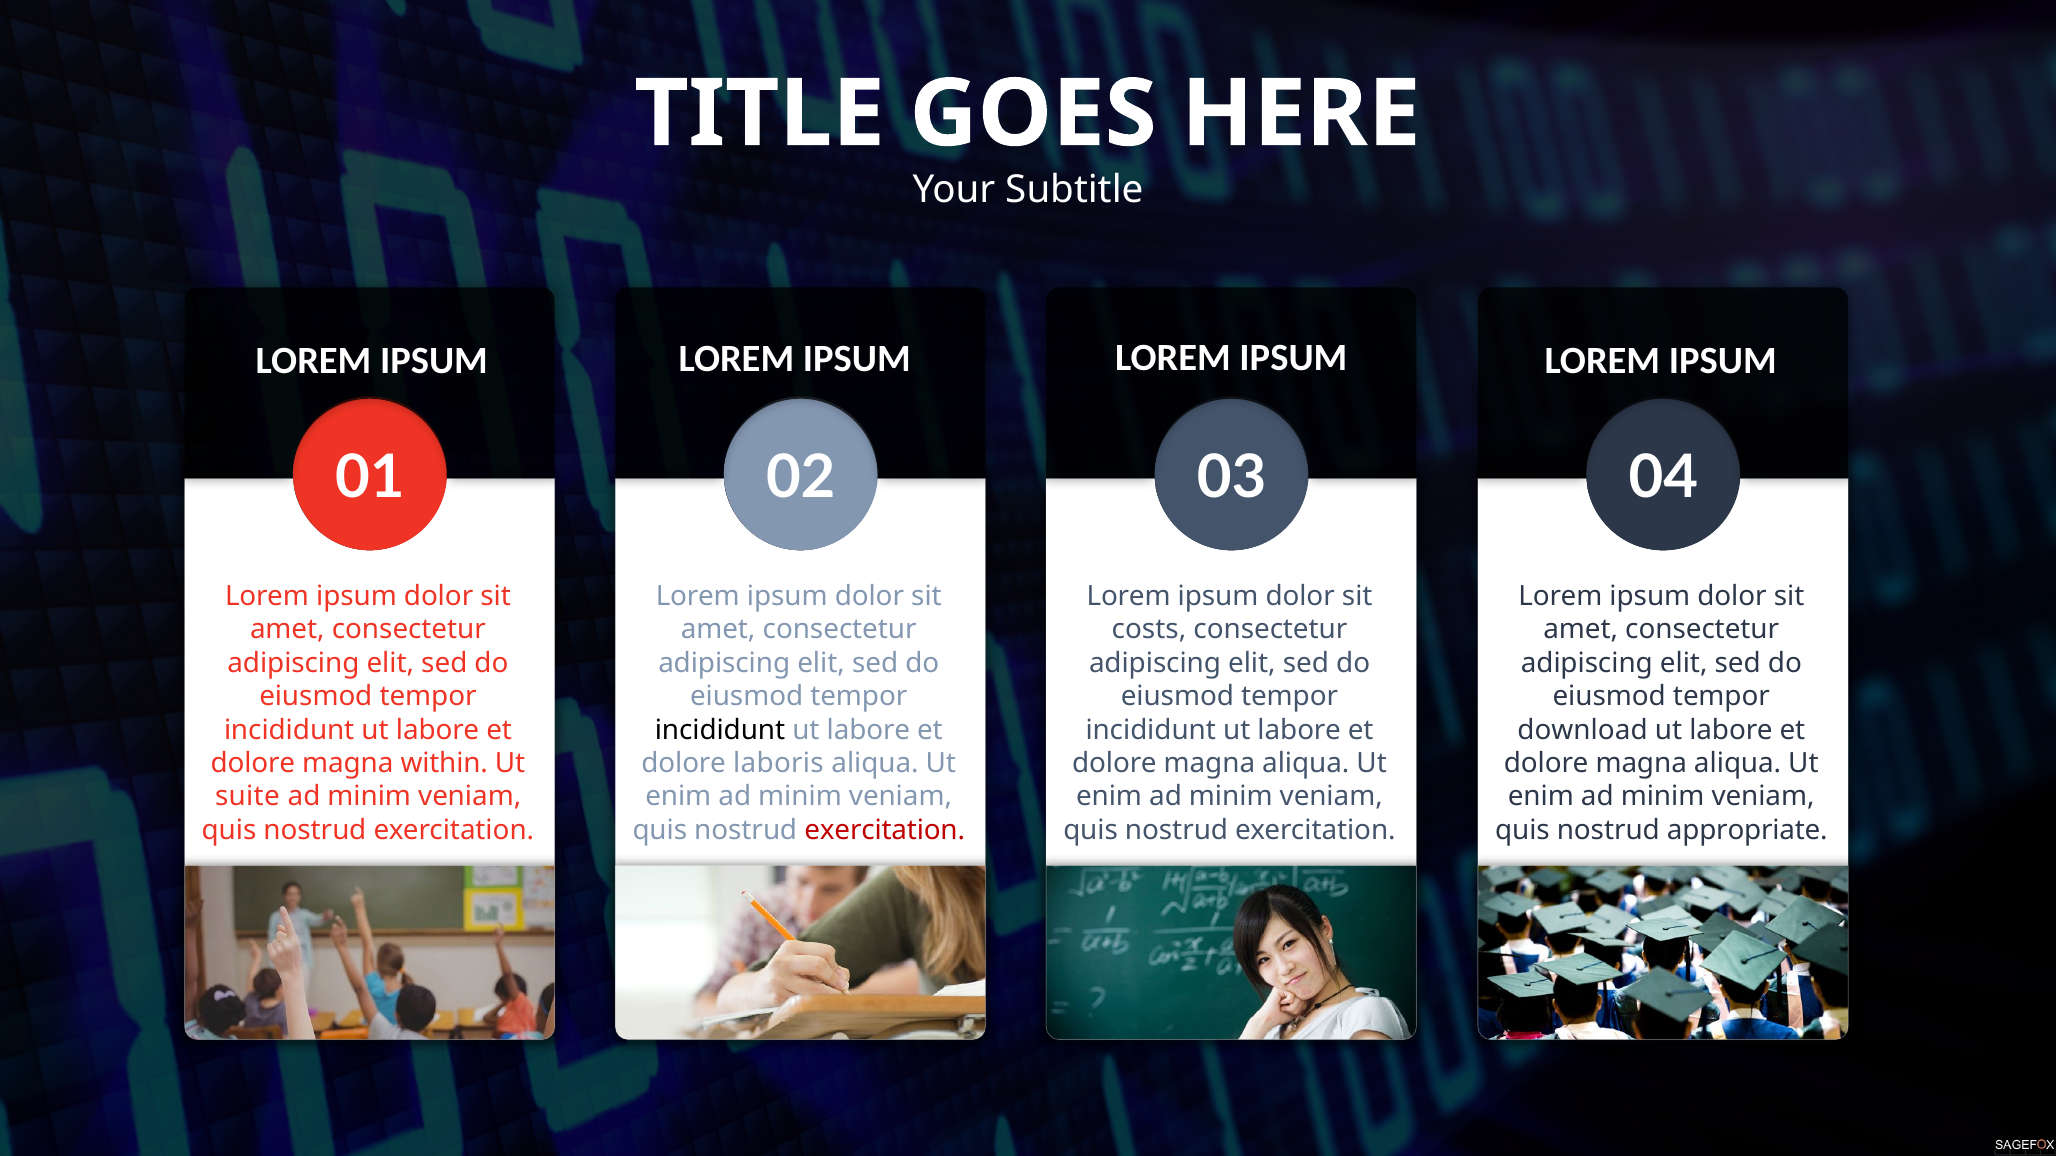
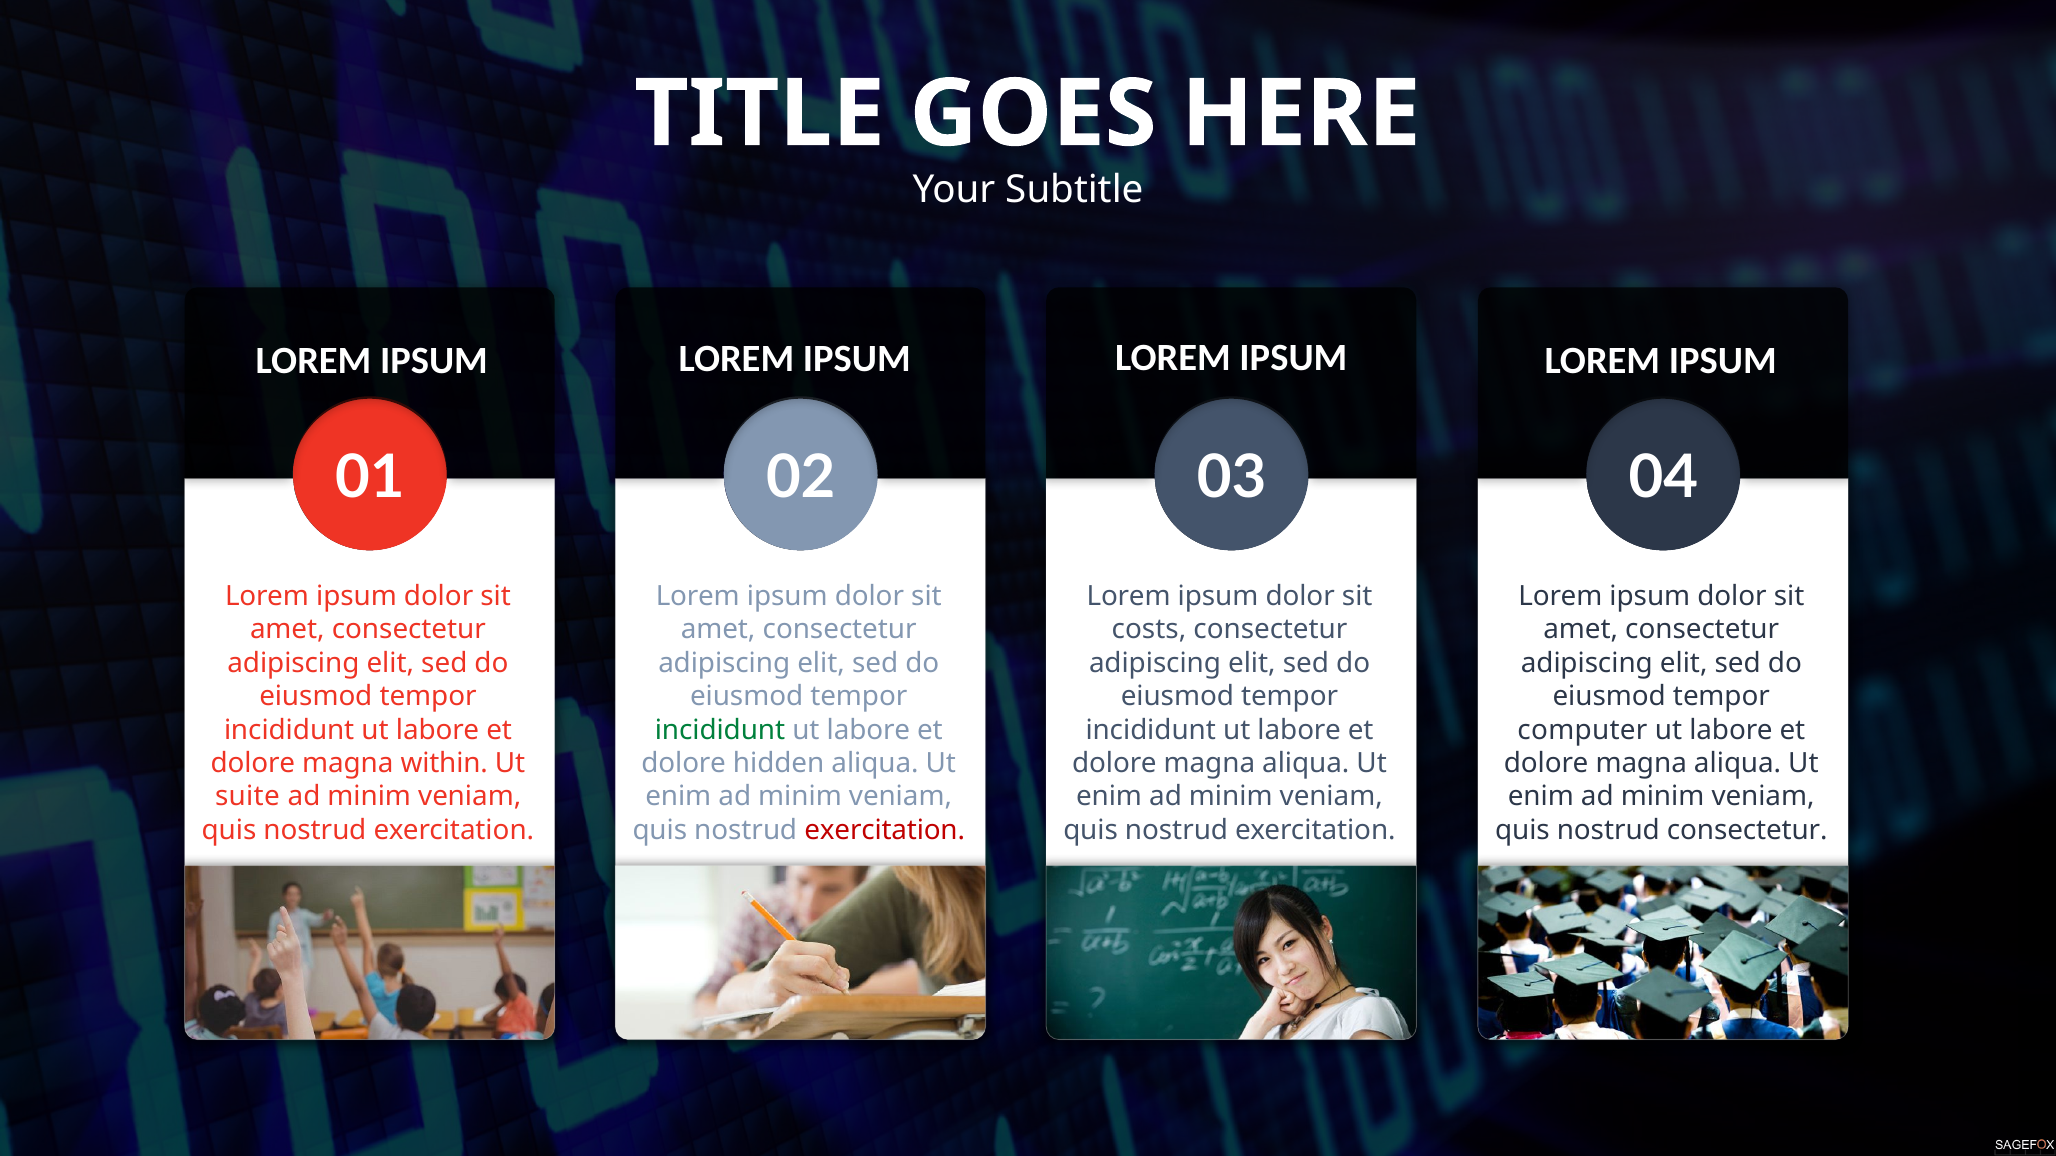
incididunt at (720, 730) colour: black -> green
download: download -> computer
laboris: laboris -> hidden
nostrud appropriate: appropriate -> consectetur
